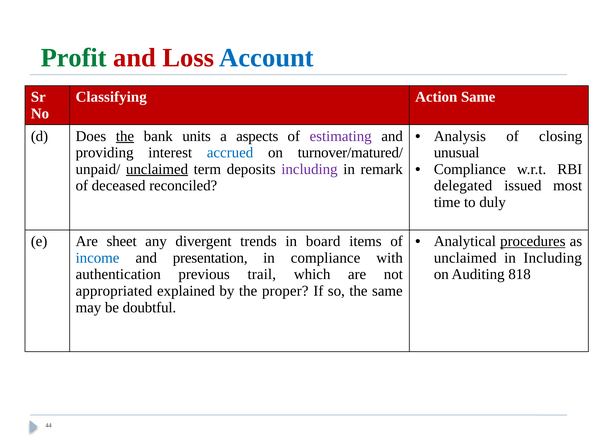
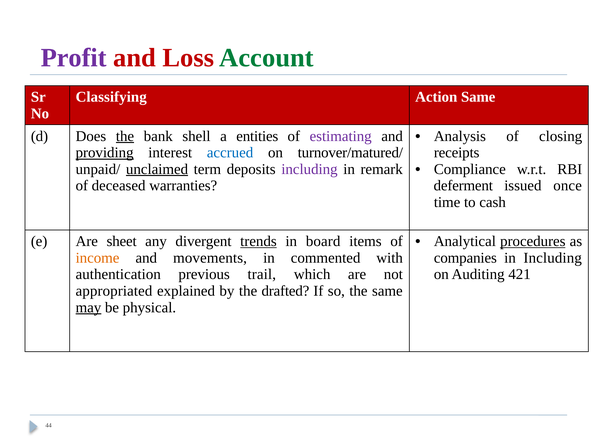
Profit colour: green -> purple
Account colour: blue -> green
units: units -> shell
aspects: aspects -> entities
providing underline: none -> present
unusual: unusual -> receipts
reconciled: reconciled -> warranties
delegated: delegated -> deferment
most: most -> once
duly: duly -> cash
trends underline: none -> present
income colour: blue -> orange
presentation: presentation -> movements
in compliance: compliance -> commented
unclaimed at (465, 258): unclaimed -> companies
818: 818 -> 421
proper: proper -> drafted
may underline: none -> present
doubtful: doubtful -> physical
